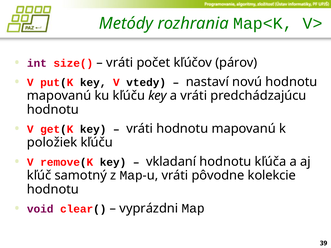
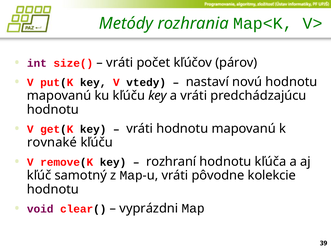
položiek: položiek -> rovnaké
vkladaní: vkladaní -> rozhraní
